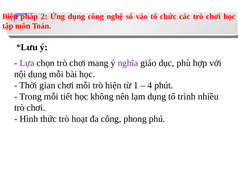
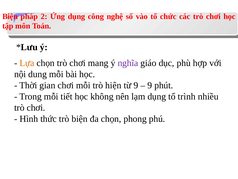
Lựa colour: purple -> orange
từ 1: 1 -> 9
4 at (150, 85): 4 -> 9
trò hoạt: hoạt -> biện
đa công: công -> chọn
